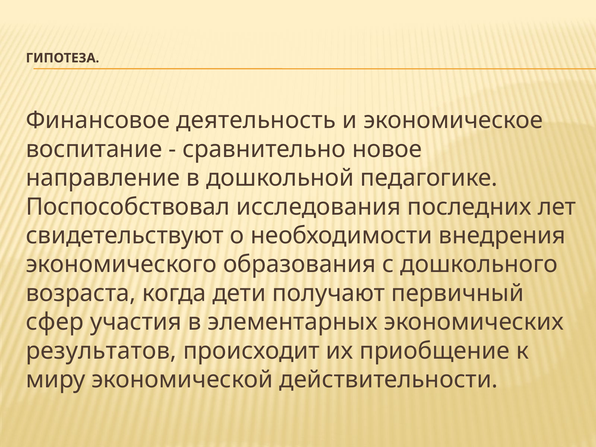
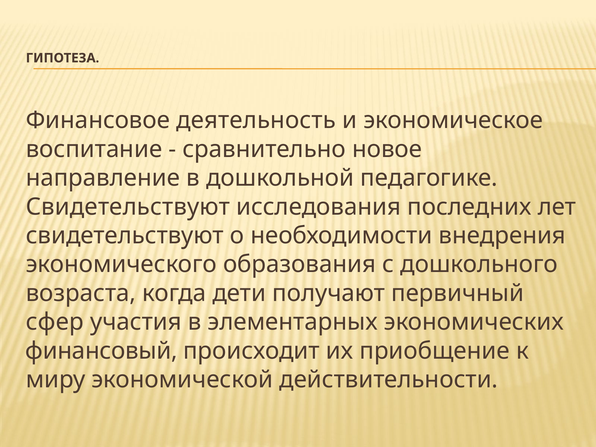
Поспособствовал at (128, 207): Поспособствовал -> Свидетельствуют
результатов: результатов -> финансовый
